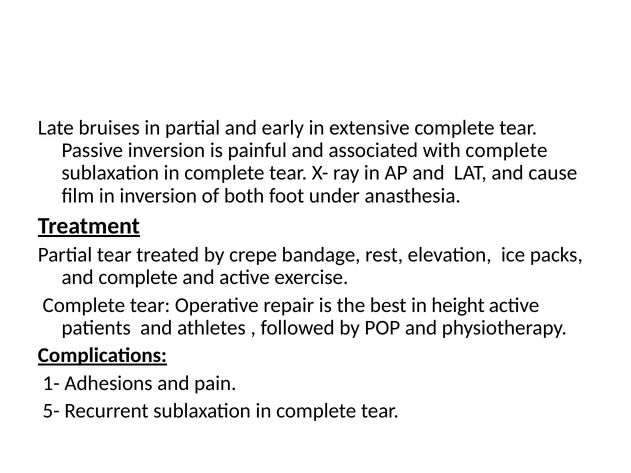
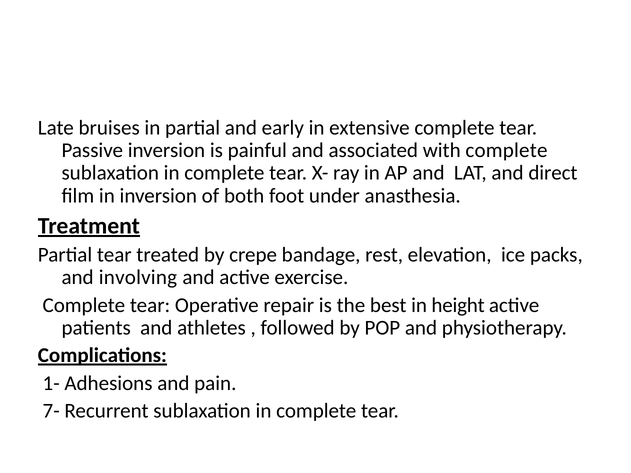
cause: cause -> direct
and complete: complete -> involving
5-: 5- -> 7-
